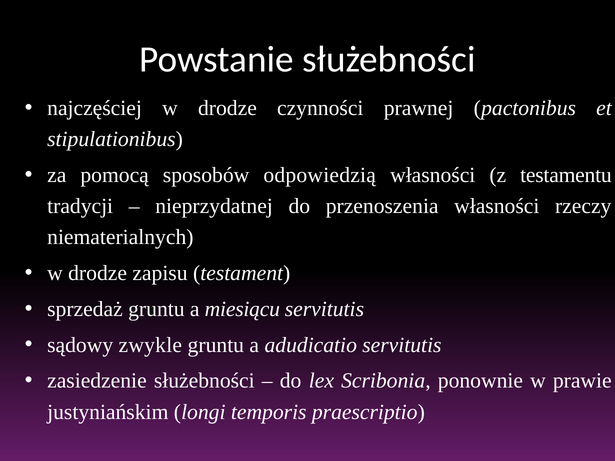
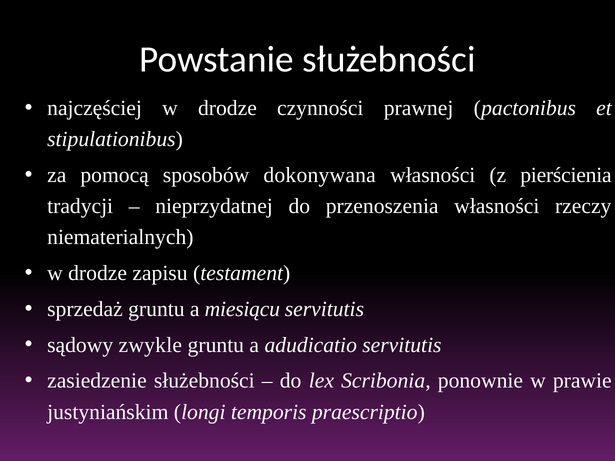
odpowiedzią: odpowiedzią -> dokonywana
testamentu: testamentu -> pierścienia
